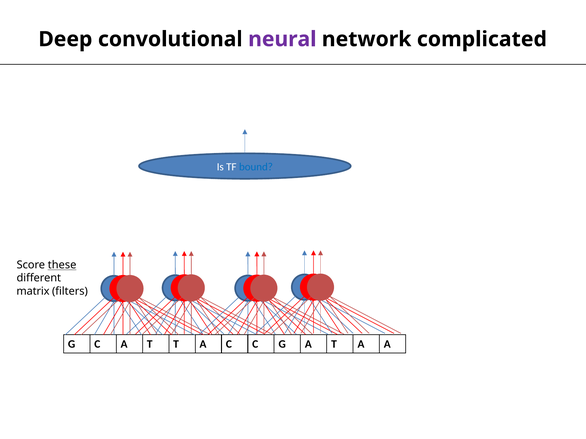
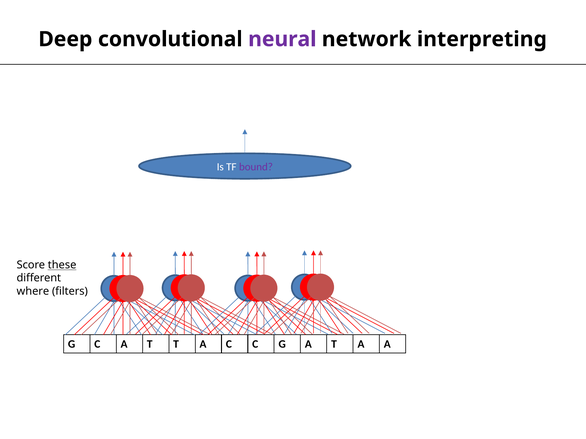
complicated: complicated -> interpreting
bound colour: blue -> purple
matrix: matrix -> where
